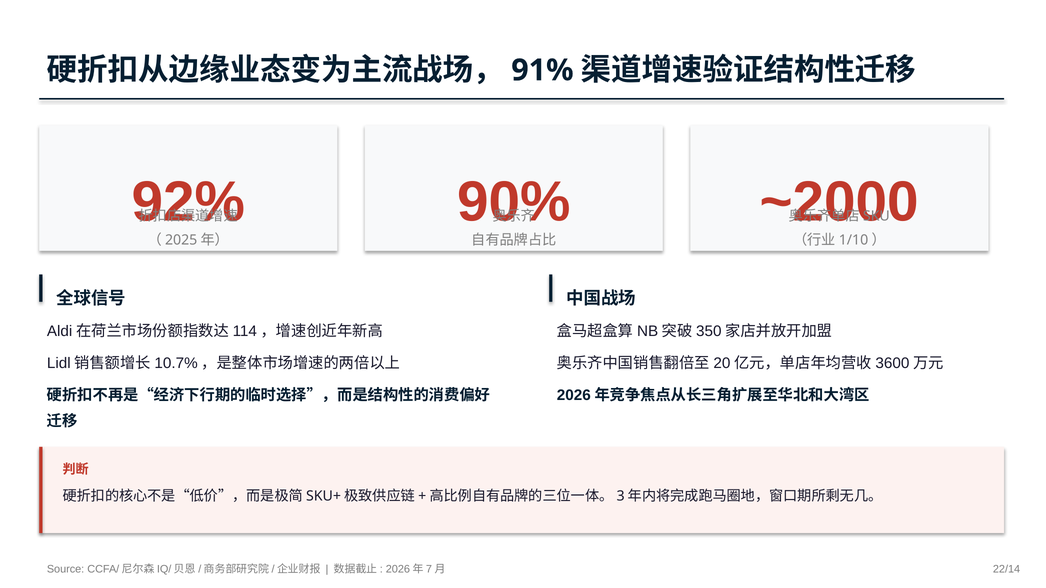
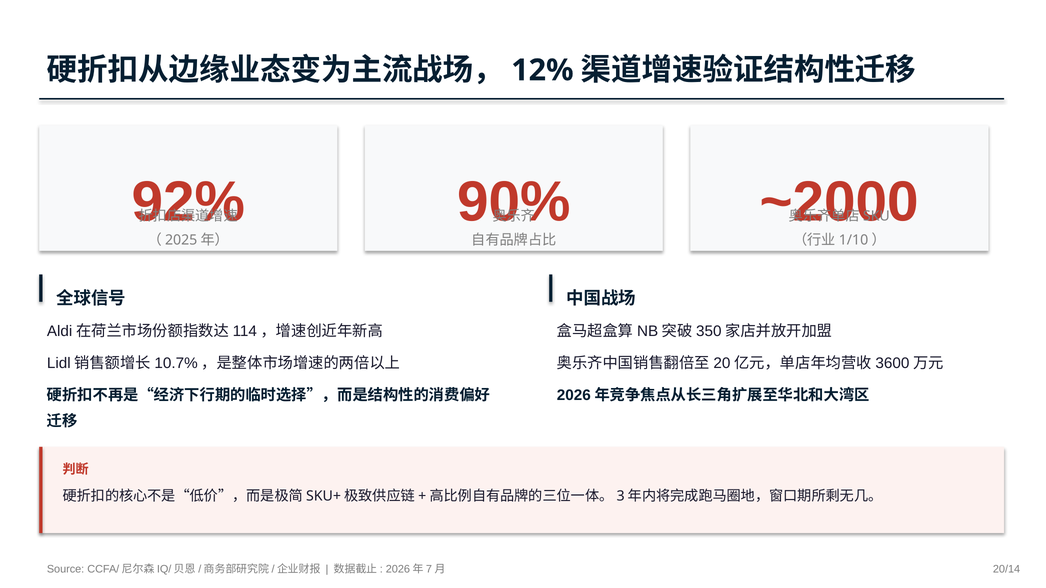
91%: 91% -> 12%
22/14: 22/14 -> 20/14
